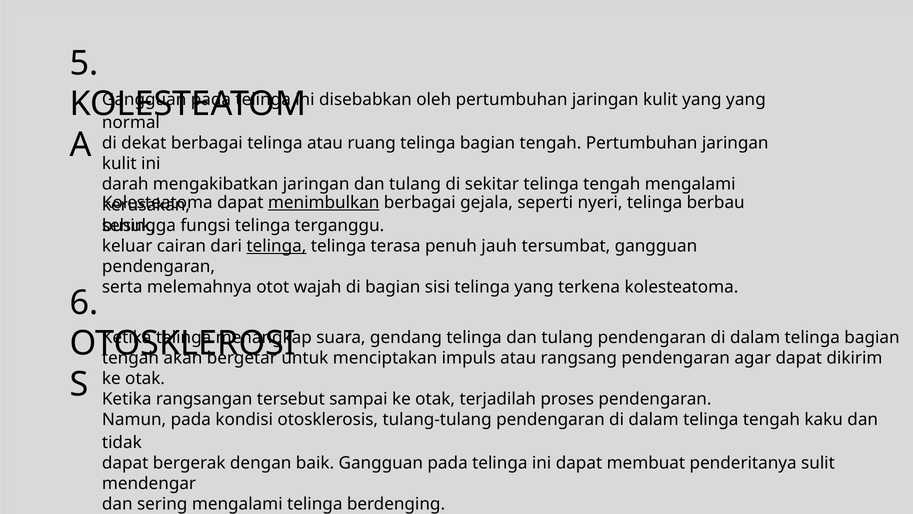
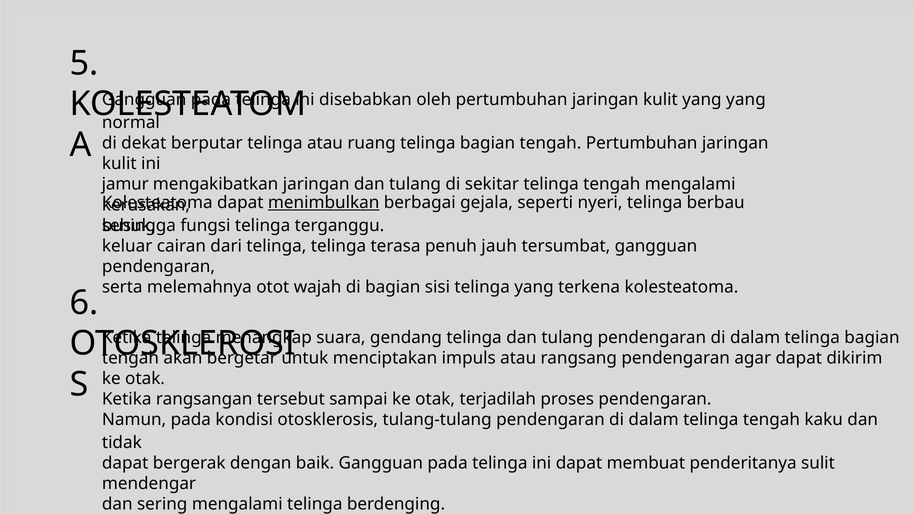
dekat berbagai: berbagai -> berputar
darah: darah -> jamur
telinga at (276, 246) underline: present -> none
